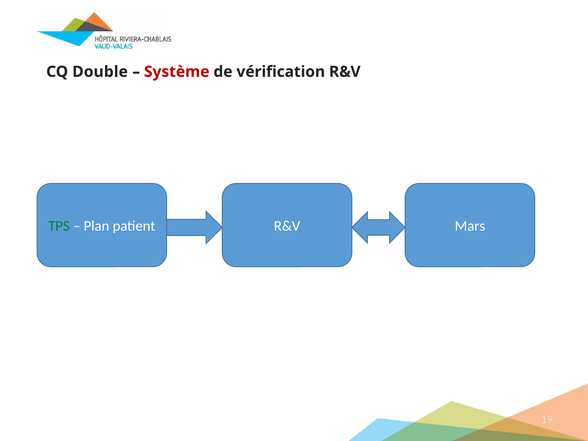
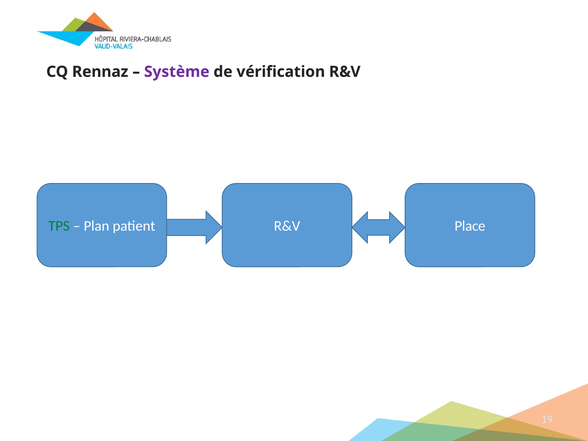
Double: Double -> Rennaz
Système colour: red -> purple
Mars: Mars -> Place
